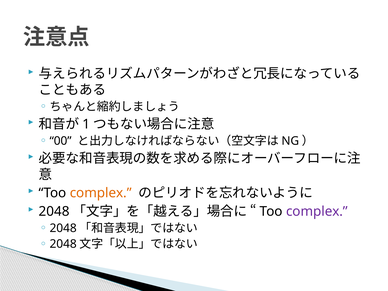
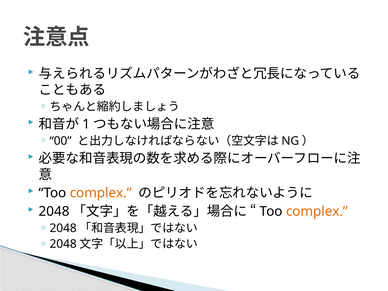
complex at (317, 211) colour: purple -> orange
